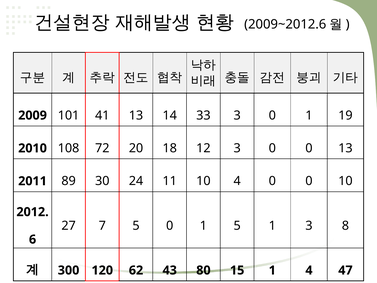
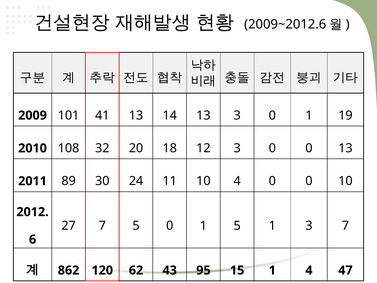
14 33: 33 -> 13
72: 72 -> 32
3 8: 8 -> 7
300: 300 -> 862
80: 80 -> 95
